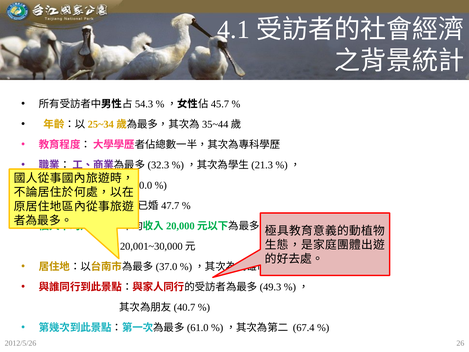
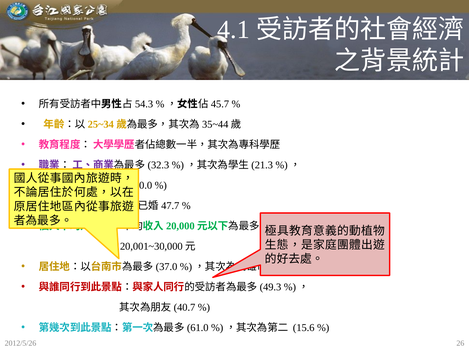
67.4: 67.4 -> 15.6
